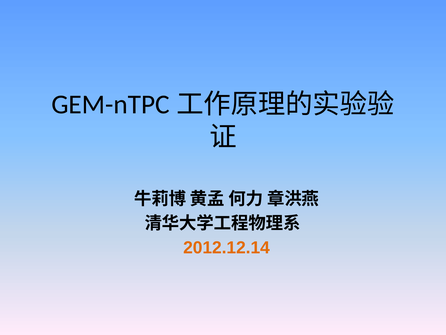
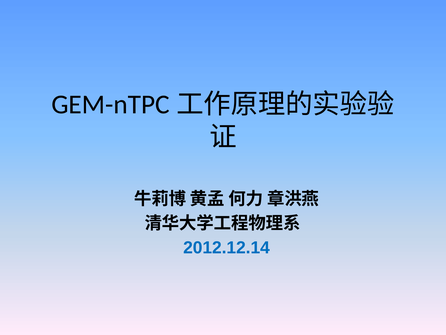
2012.12.14 colour: orange -> blue
